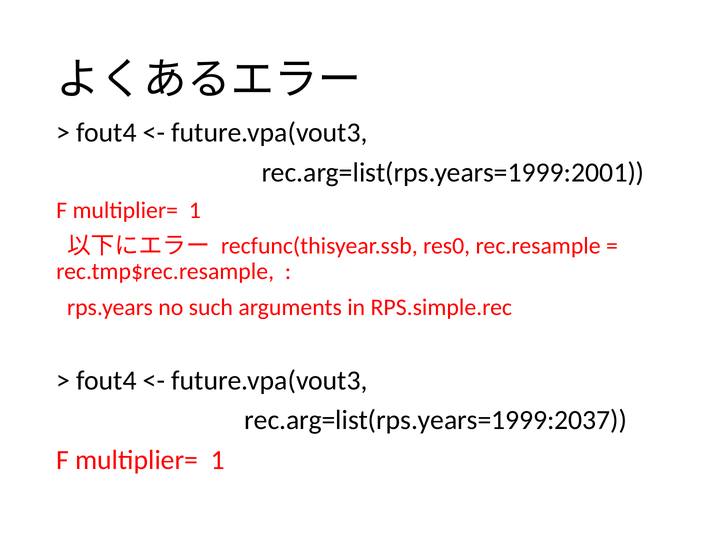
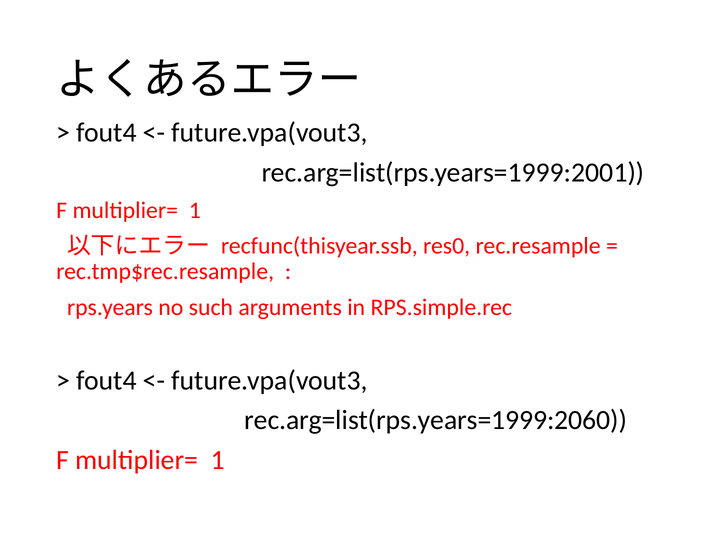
rec.arg=list(rps.years=1999:2037: rec.arg=list(rps.years=1999:2037 -> rec.arg=list(rps.years=1999:2060
